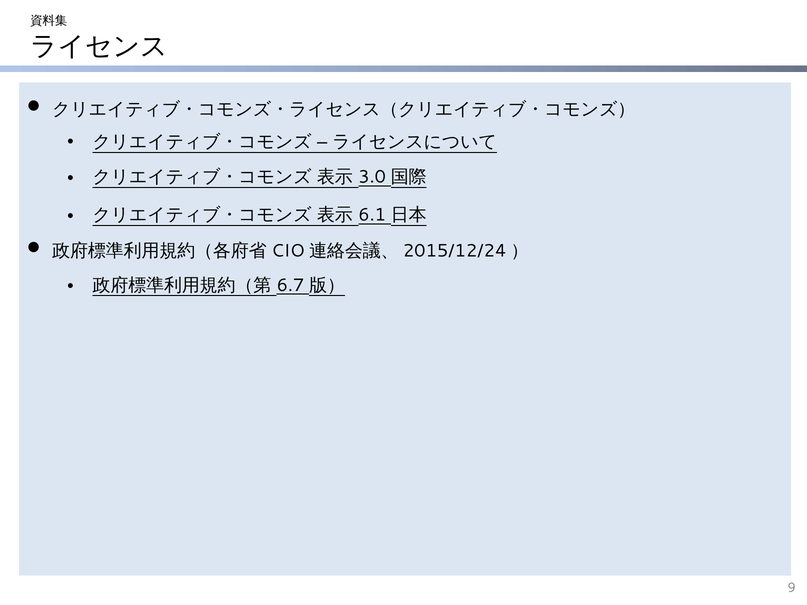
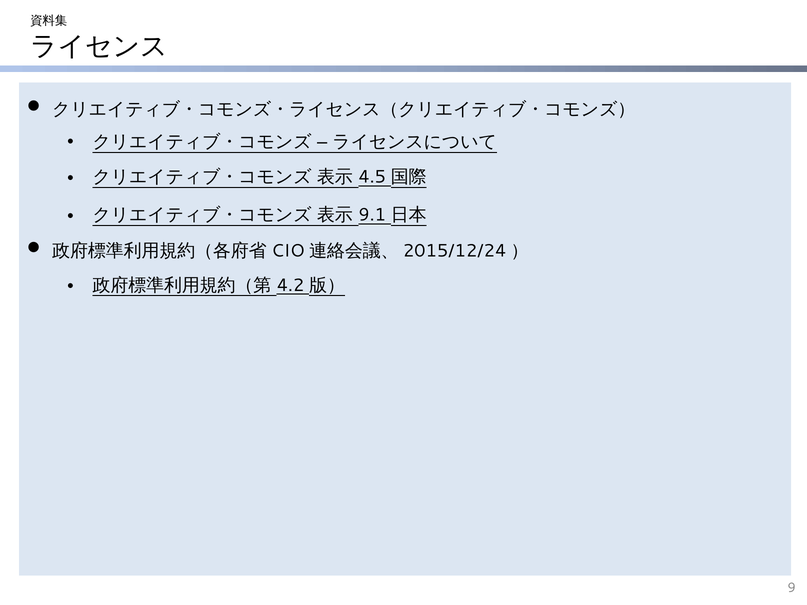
3.0: 3.0 -> 4.5
6.1: 6.1 -> 9.1
6.7: 6.7 -> 4.2
